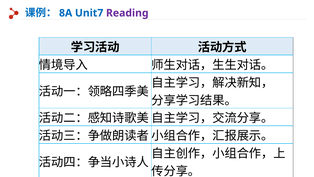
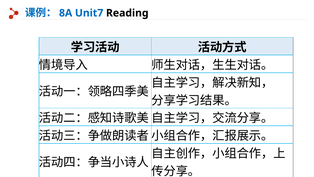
Reading colour: purple -> black
